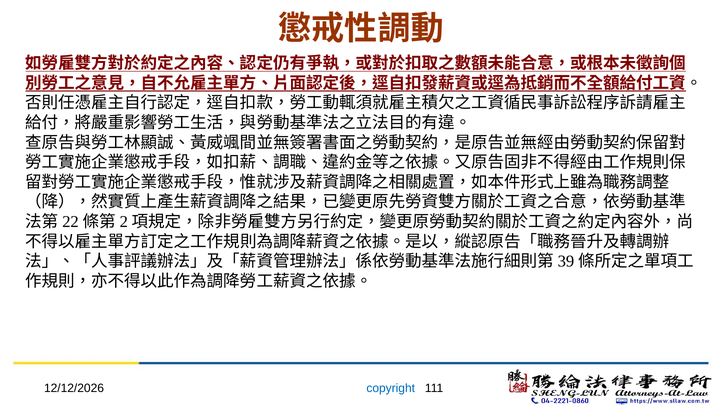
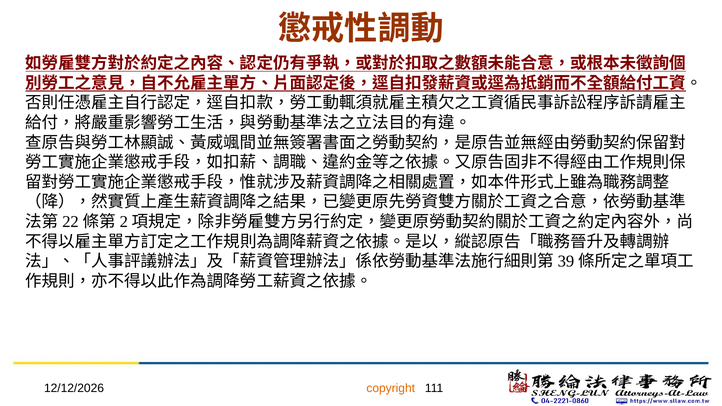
copyright colour: blue -> orange
